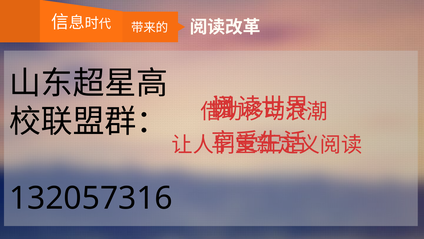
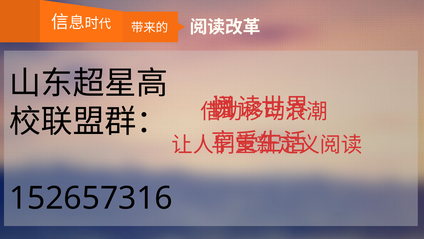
132057316: 132057316 -> 152657316
